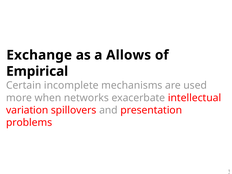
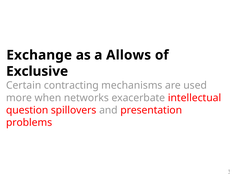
Empirical: Empirical -> Exclusive
incomplete: incomplete -> contracting
variation: variation -> question
